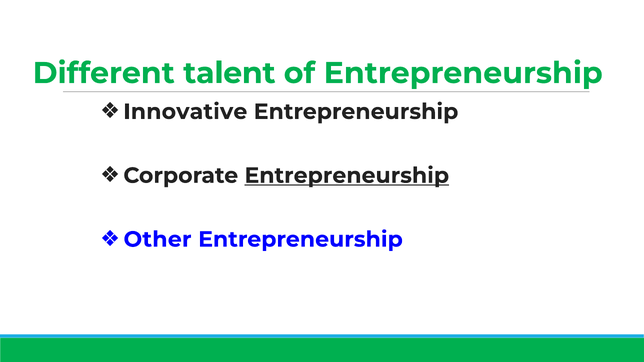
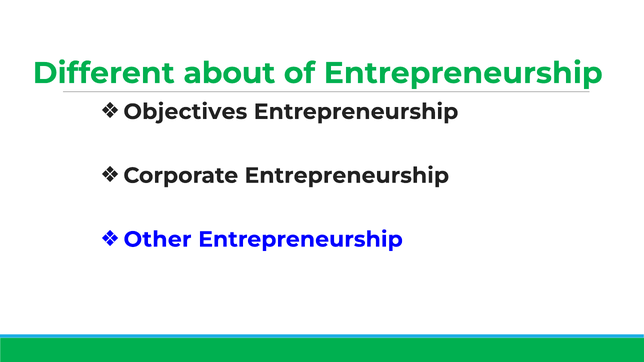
talent: talent -> about
Innovative: Innovative -> Objectives
Entrepreneurship at (347, 176) underline: present -> none
